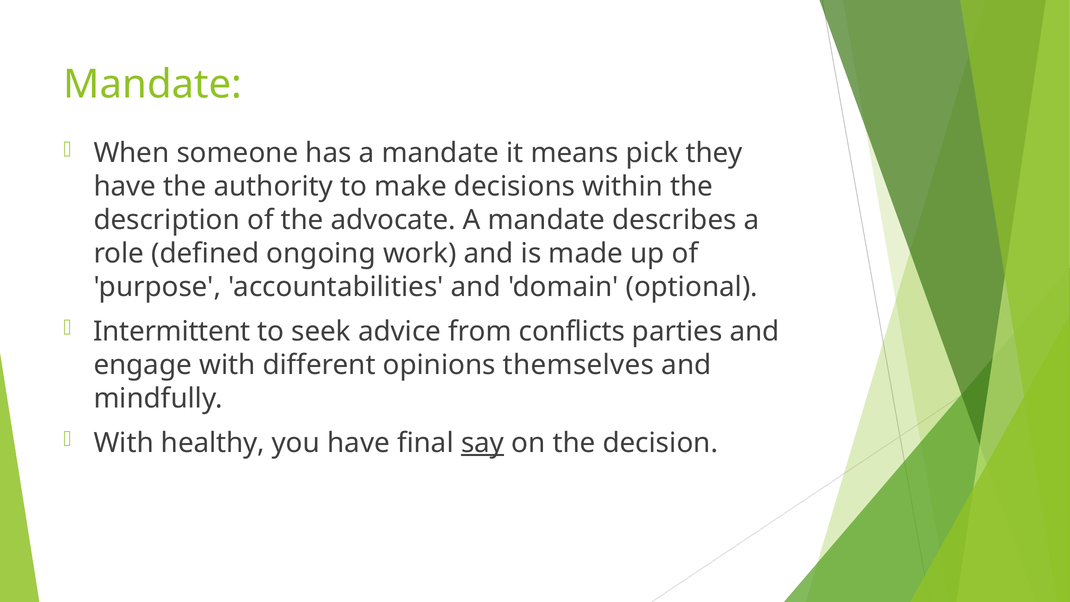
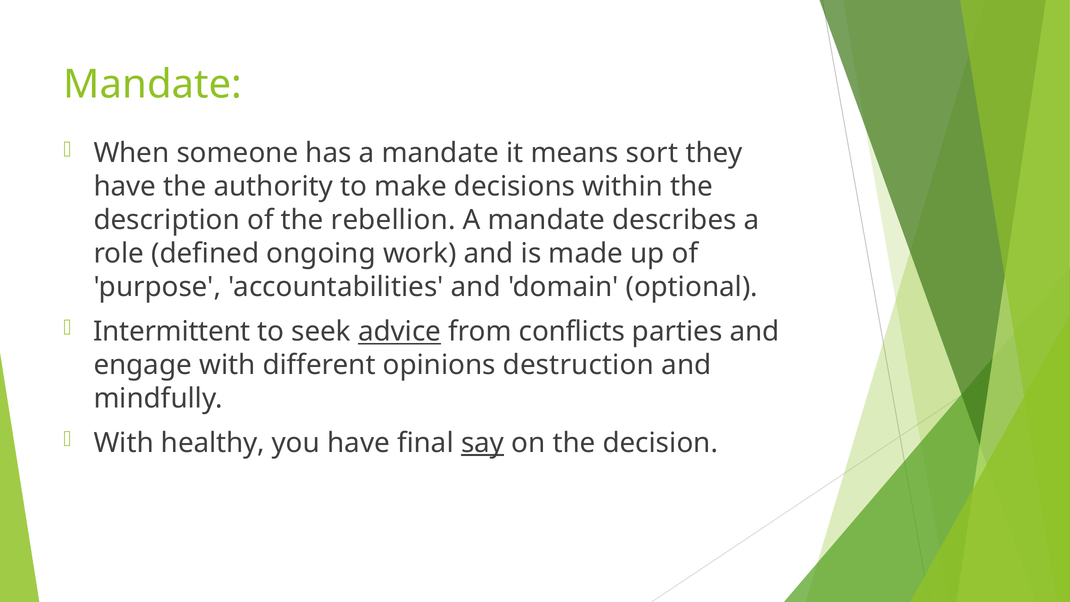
pick: pick -> sort
advocate: advocate -> rebellion
advice underline: none -> present
themselves: themselves -> destruction
